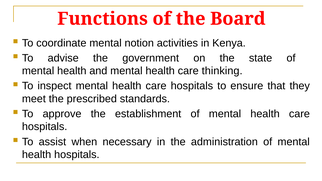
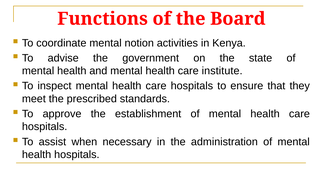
thinking: thinking -> institute
